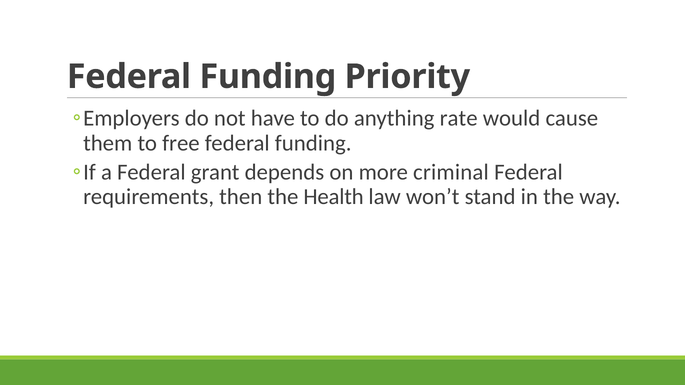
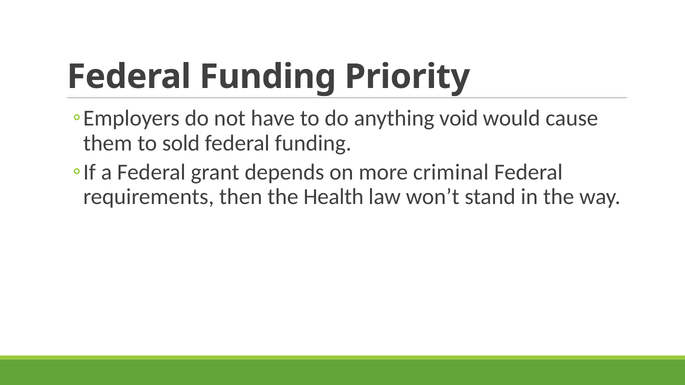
rate: rate -> void
free: free -> sold
